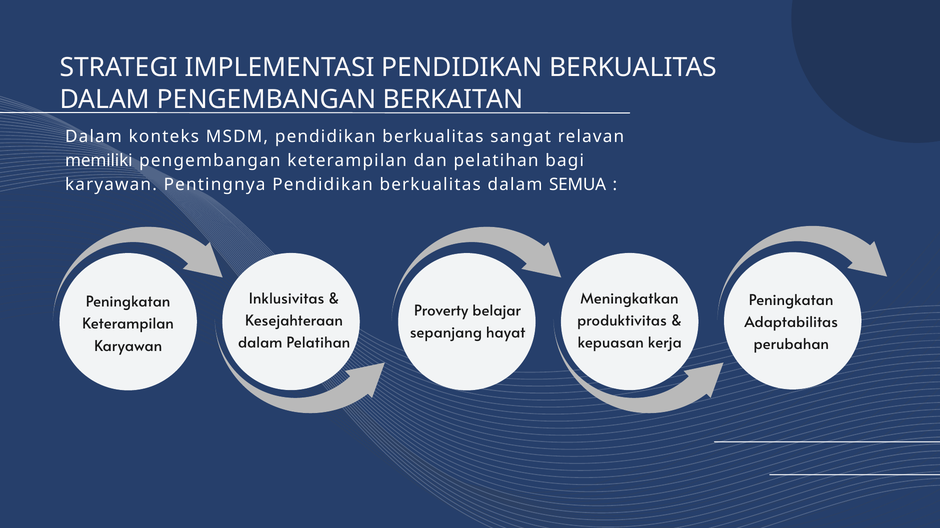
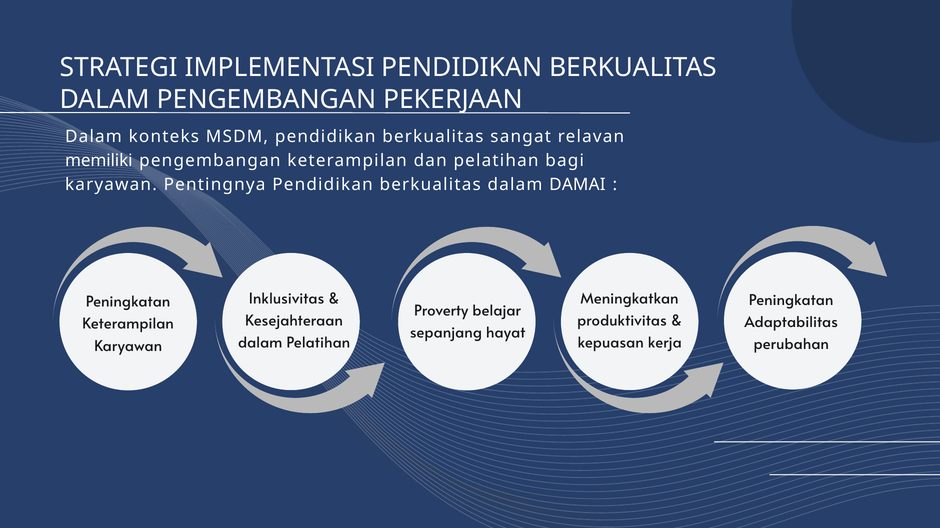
BERKAITAN: BERKAITAN -> PEKERJAAN
SEMUA: SEMUA -> DAMAI
